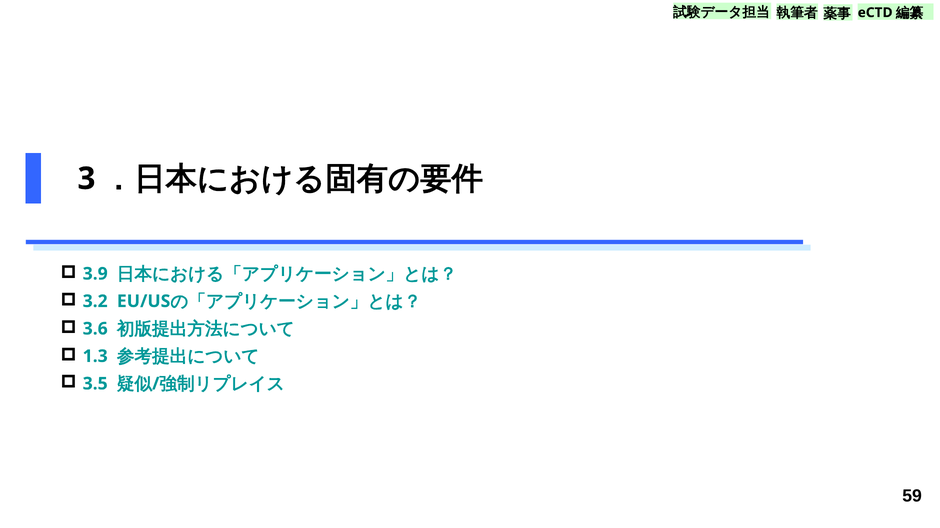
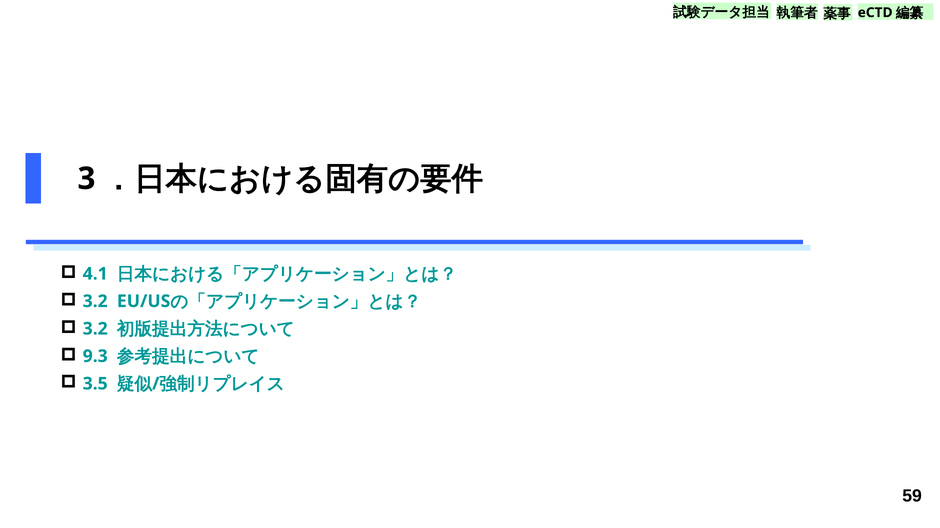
3.9: 3.9 -> 4.1
3.6 at (95, 329): 3.6 -> 3.2
1.3: 1.3 -> 9.3
